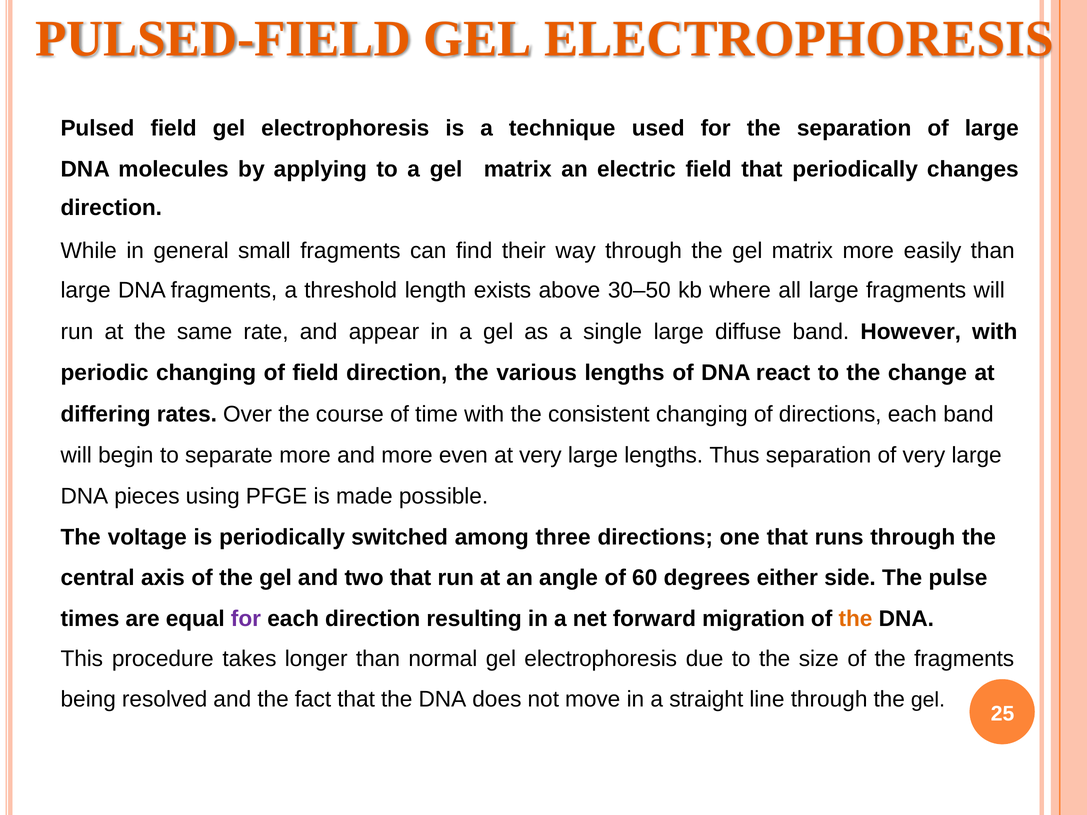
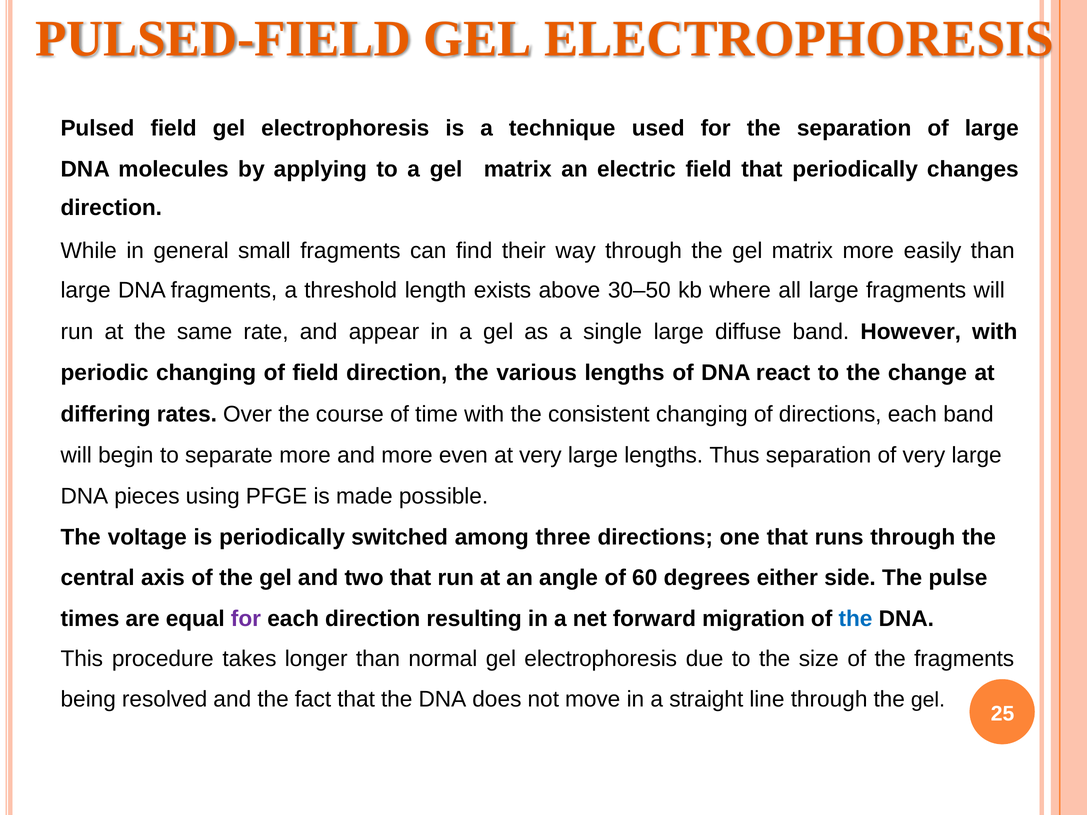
the at (855, 619) colour: orange -> blue
